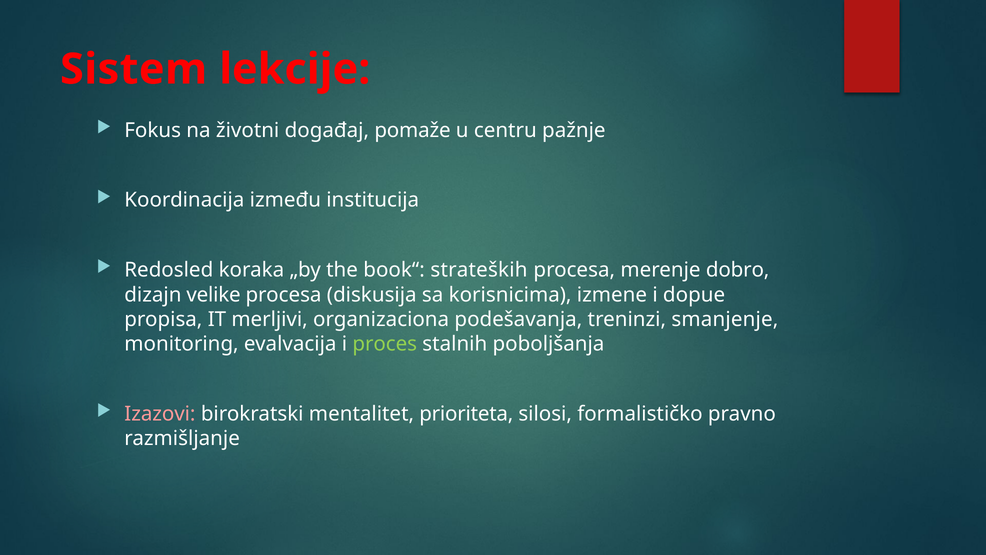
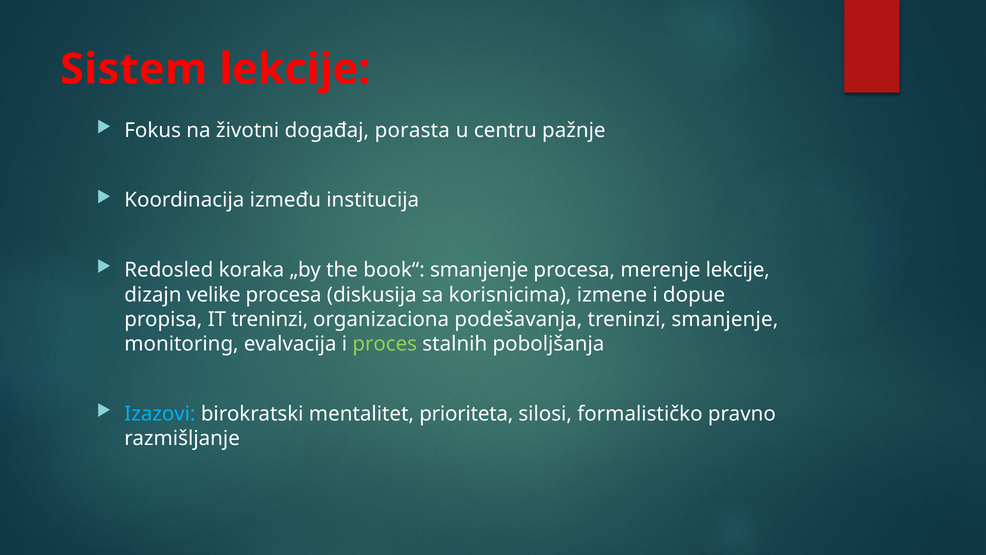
pomaže: pomaže -> porasta
book“ strateških: strateških -> smanjenje
merenje dobro: dobro -> lekcije
IT merljivi: merljivi -> treninzi
Izazovi colour: pink -> light blue
